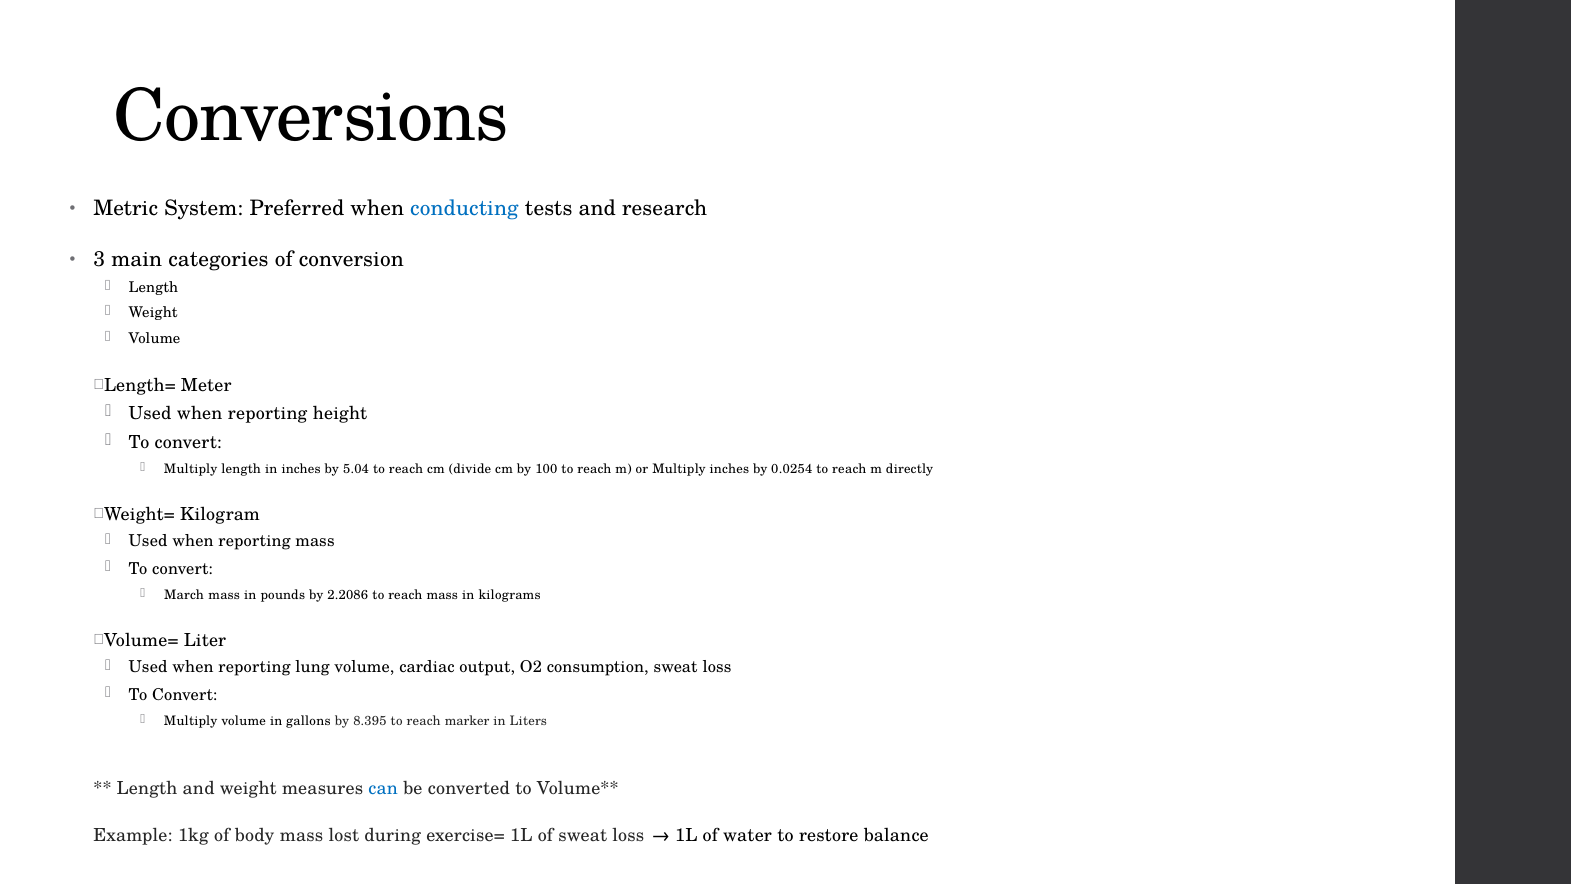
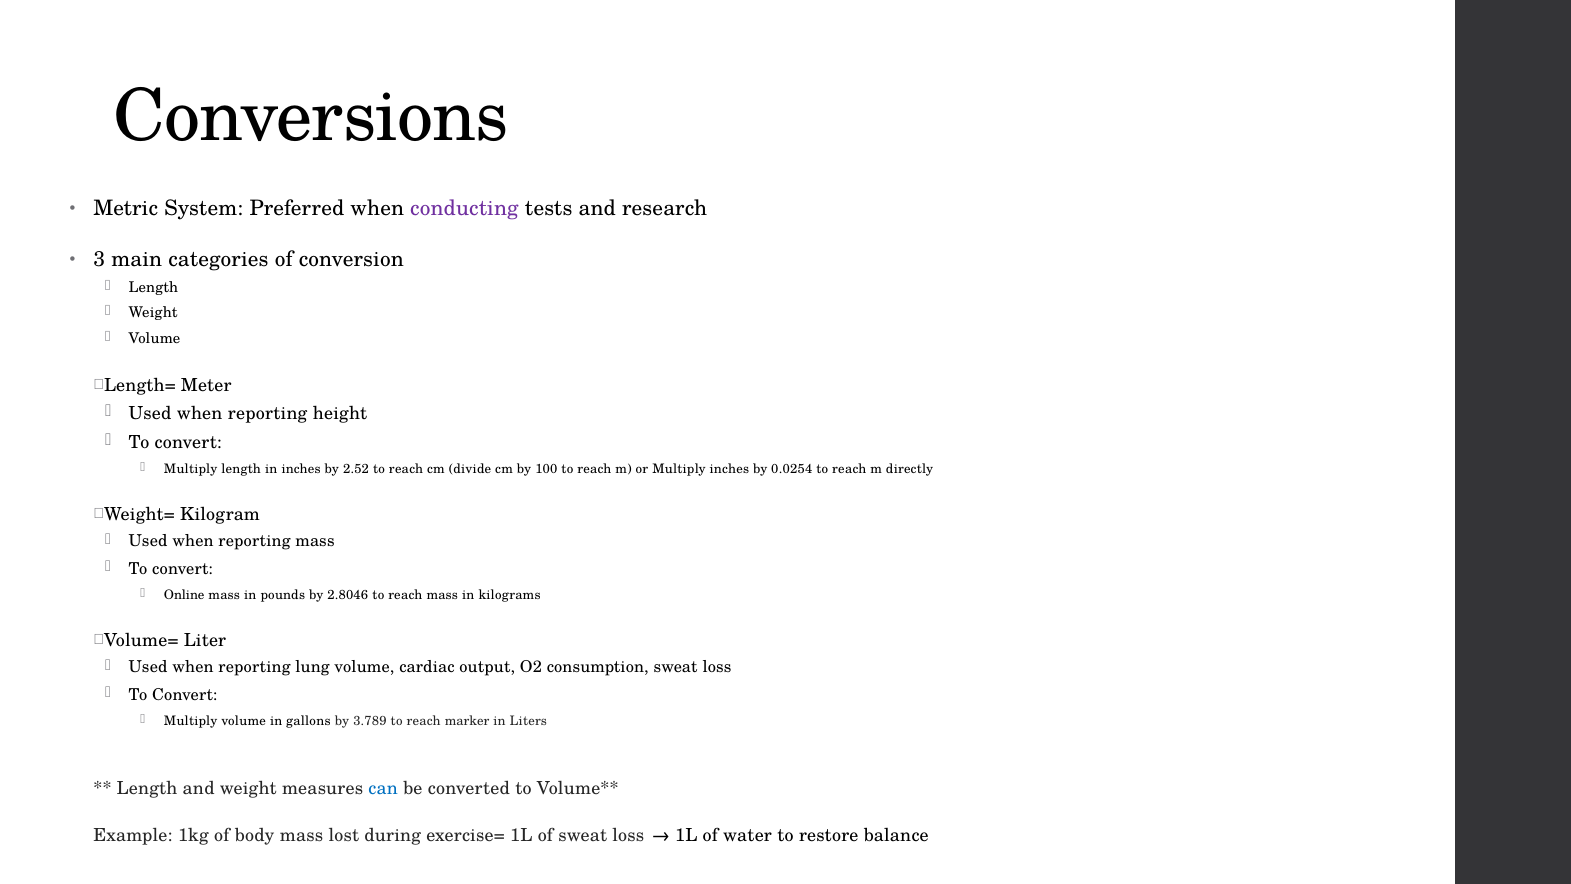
conducting colour: blue -> purple
5.04: 5.04 -> 2.52
March: March -> Online
2.2086: 2.2086 -> 2.8046
8.395: 8.395 -> 3.789
